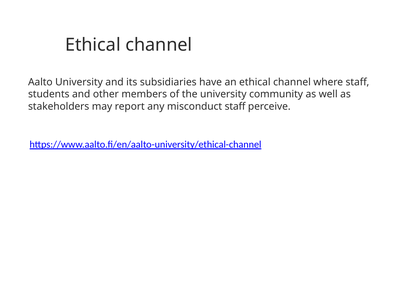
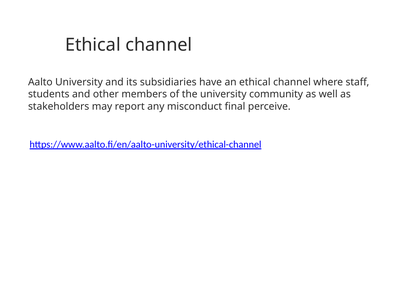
misconduct staff: staff -> final
